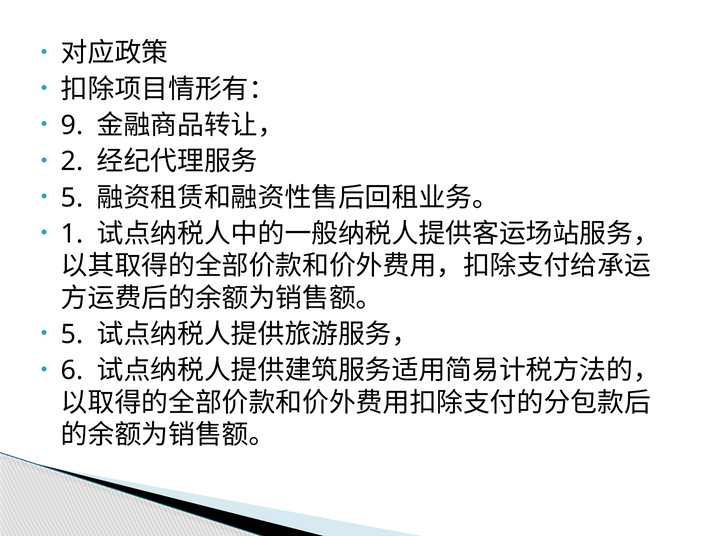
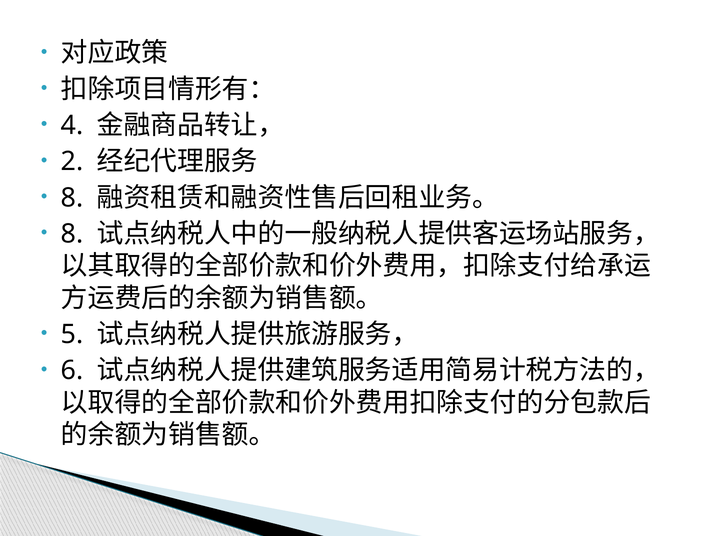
9: 9 -> 4
5 at (72, 198): 5 -> 8
1 at (72, 234): 1 -> 8
